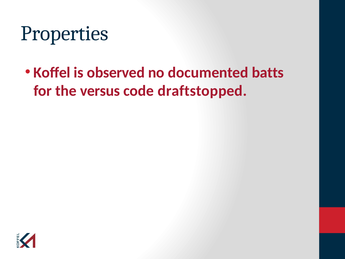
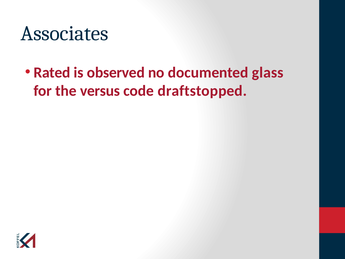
Properties: Properties -> Associates
Koffel: Koffel -> Rated
batts: batts -> glass
